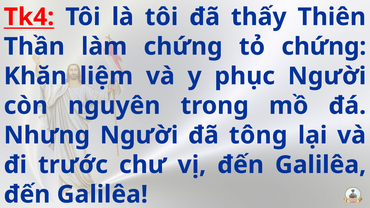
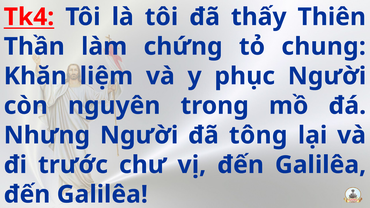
tỏ chứng: chứng -> chung
